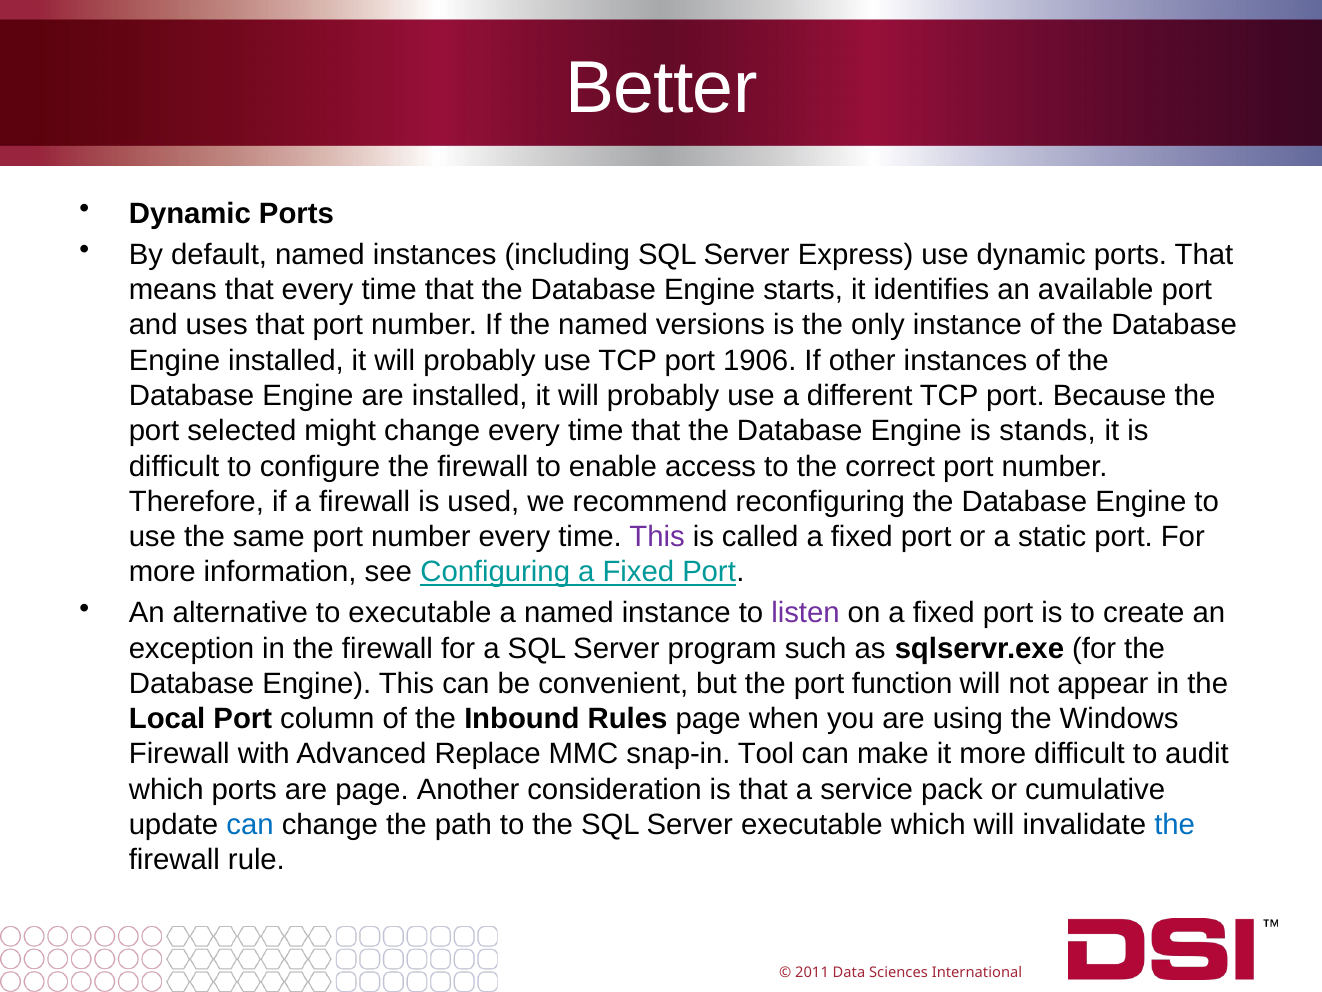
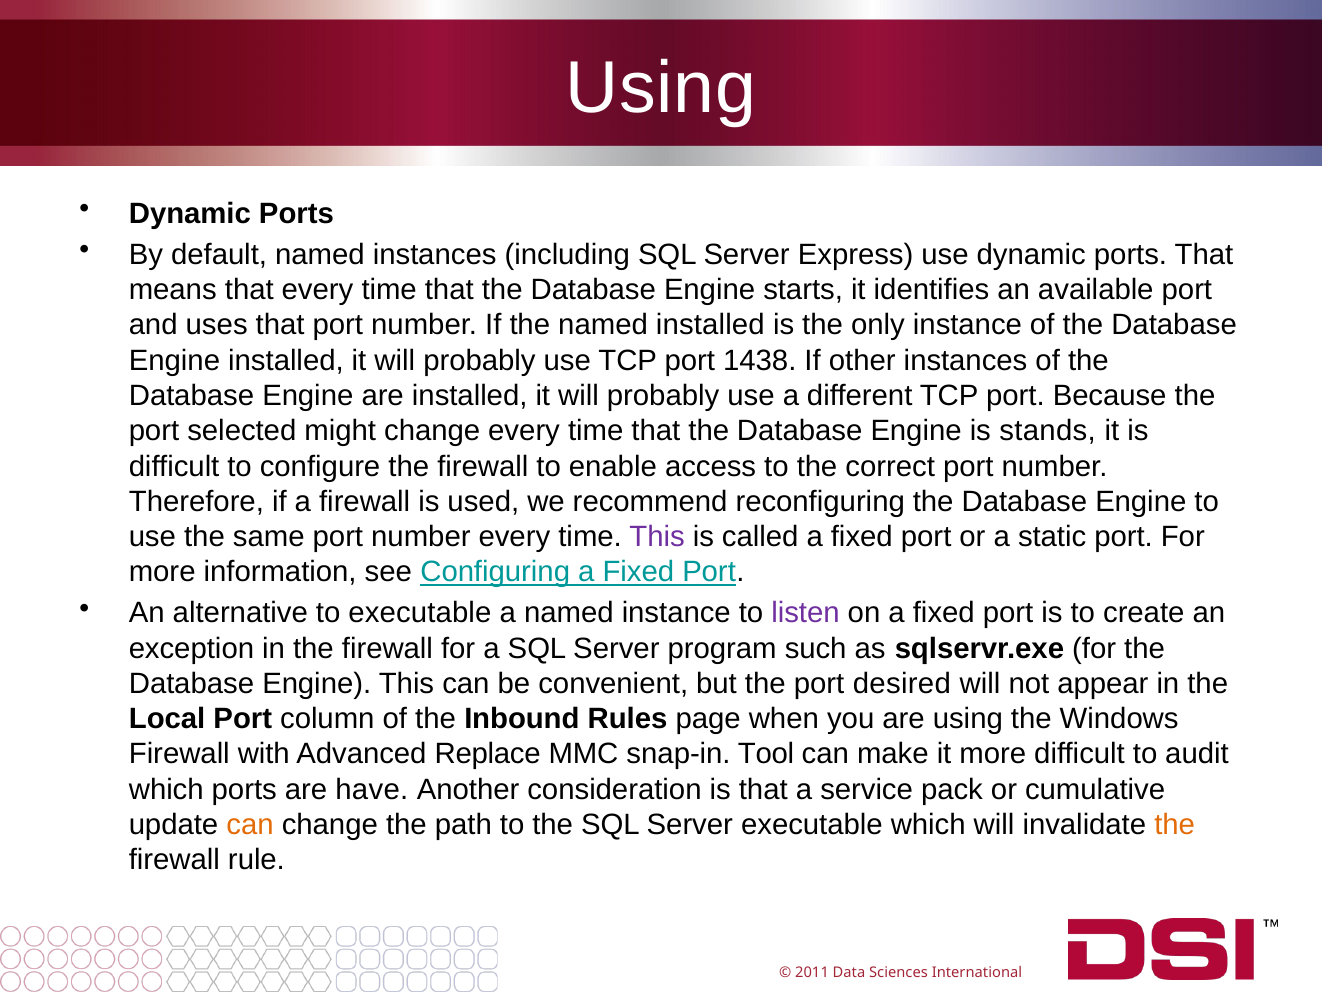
Better at (661, 88): Better -> Using
named versions: versions -> installed
1906: 1906 -> 1438
function: function -> desired
are page: page -> have
can at (250, 824) colour: blue -> orange
the at (1175, 824) colour: blue -> orange
